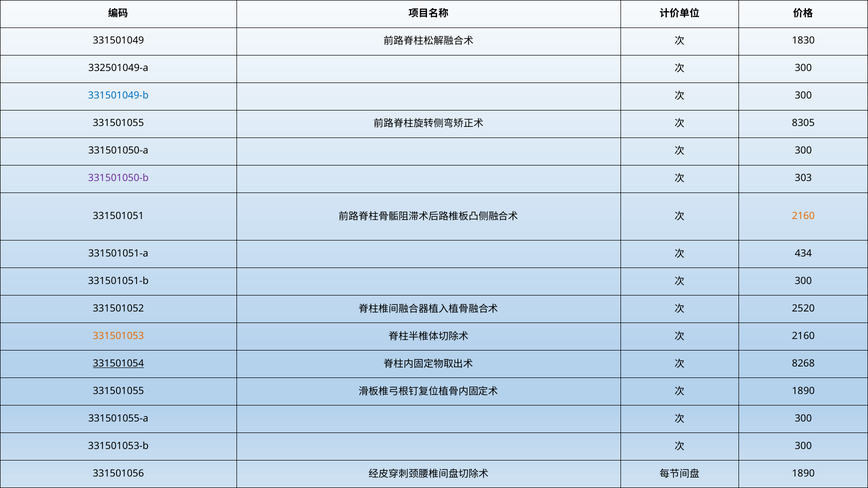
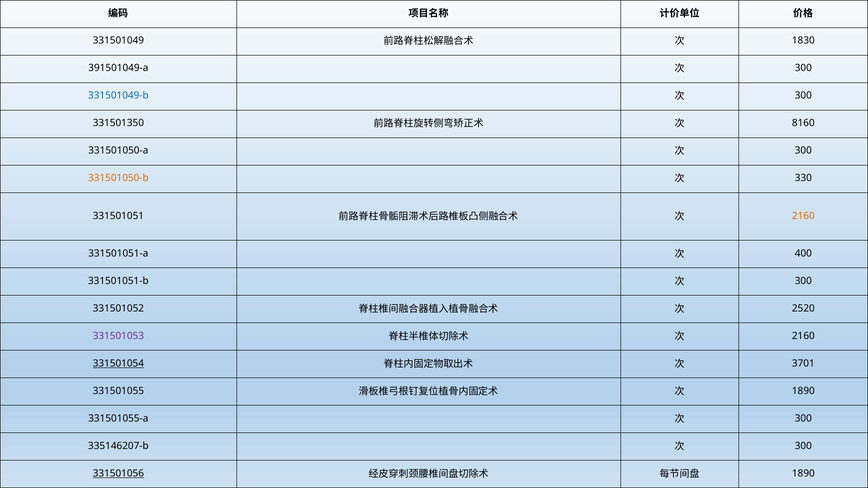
332501049-a: 332501049-a -> 391501049-a
331501055 at (118, 123): 331501055 -> 331501350
8305: 8305 -> 8160
331501050-b colour: purple -> orange
303: 303 -> 330
434: 434 -> 400
331501053 colour: orange -> purple
8268: 8268 -> 3701
331501053-b: 331501053-b -> 335146207-b
331501056 underline: none -> present
